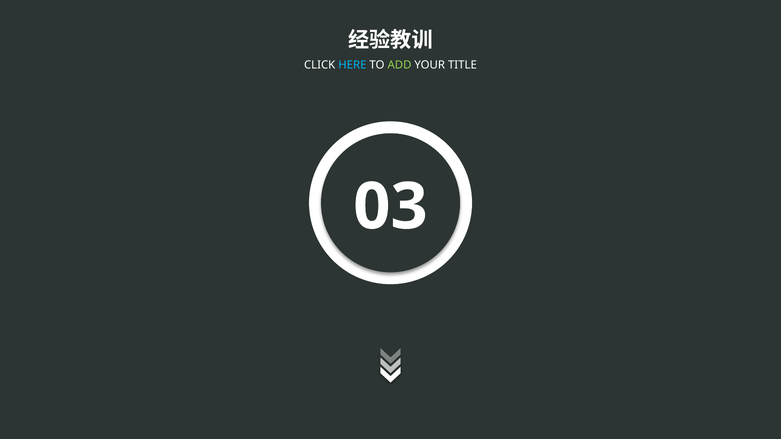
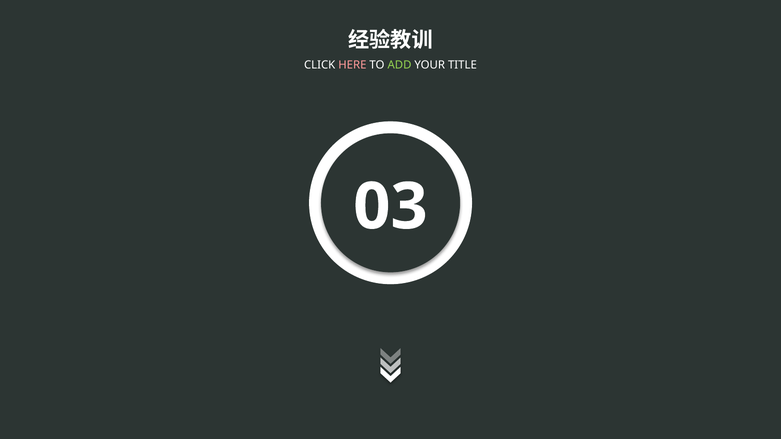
HERE colour: light blue -> pink
